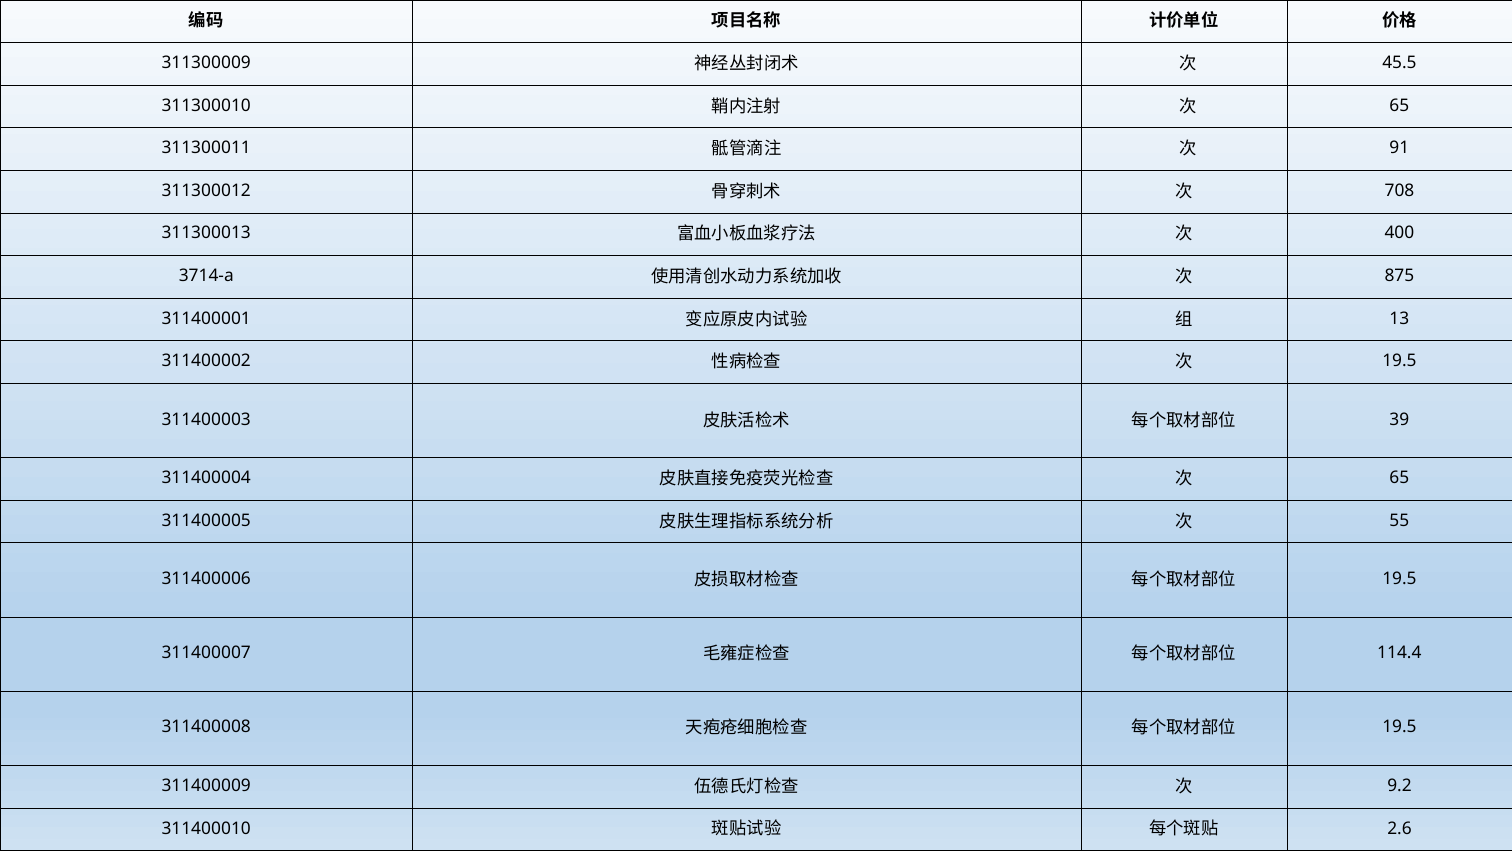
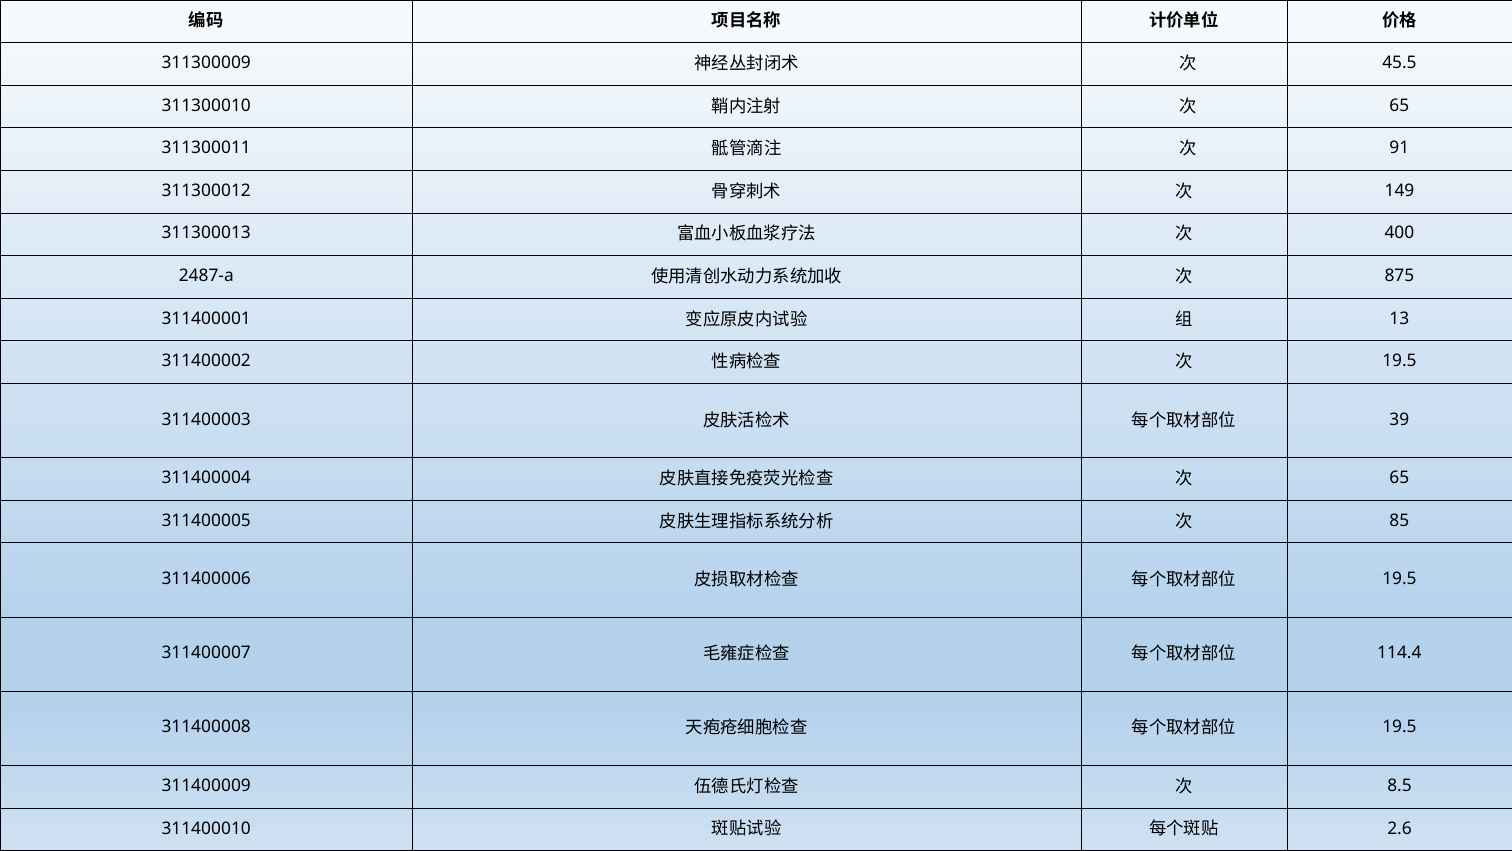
708: 708 -> 149
3714-a: 3714-a -> 2487-a
55: 55 -> 85
9.2: 9.2 -> 8.5
